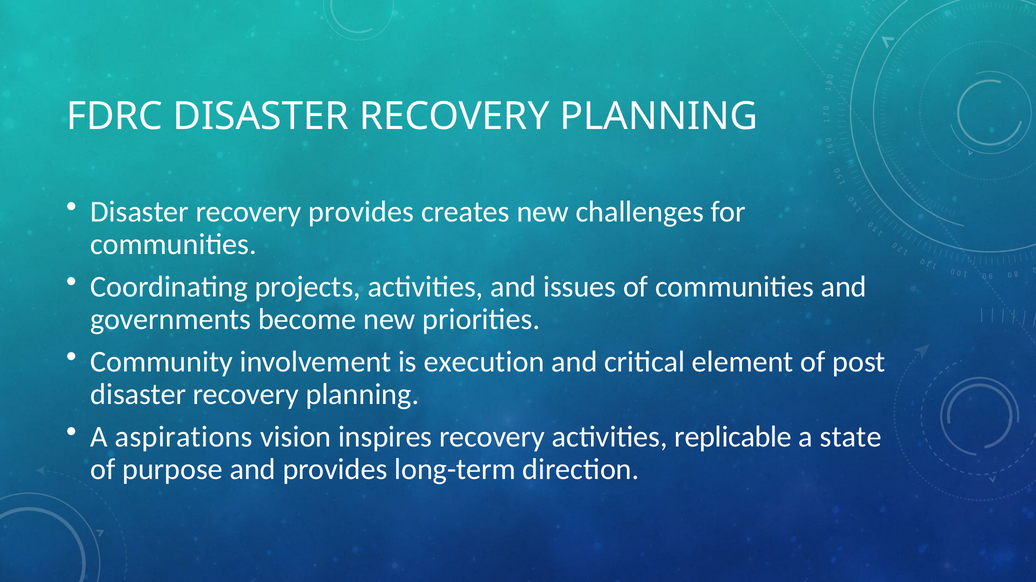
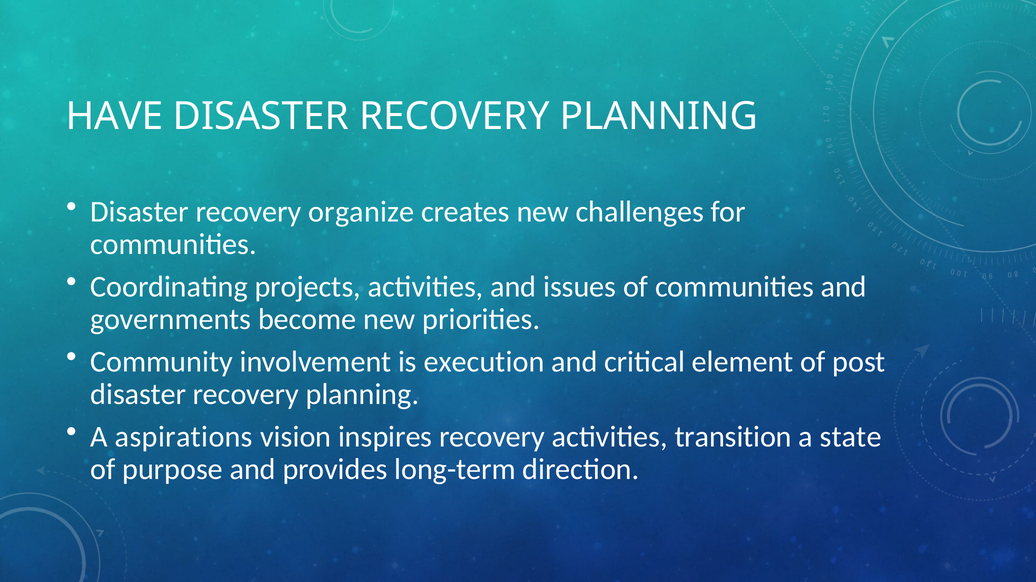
FDRC: FDRC -> HAVE
recovery provides: provides -> organize
replicable: replicable -> transition
